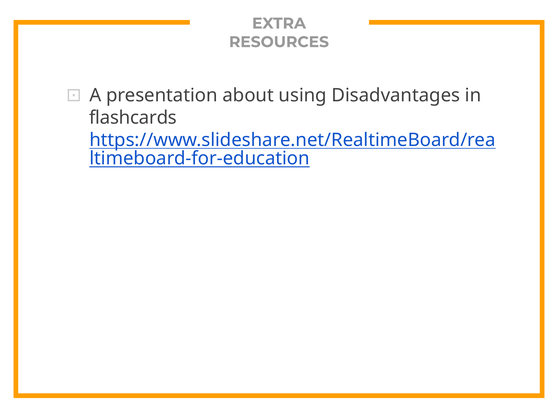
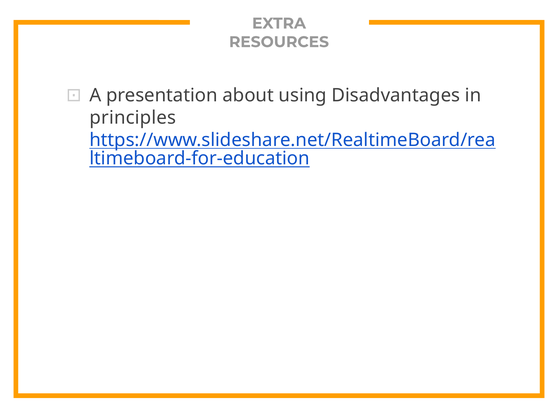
flashcards: flashcards -> principles
